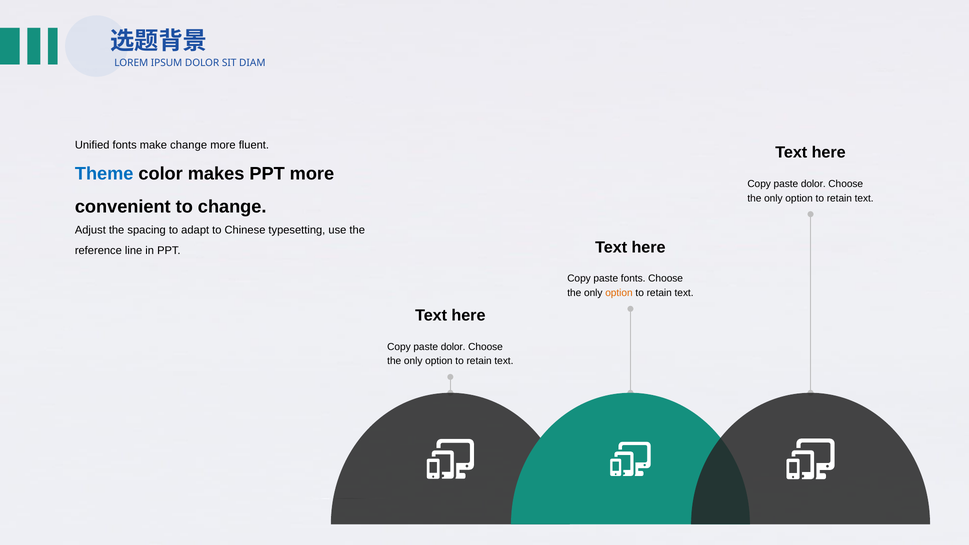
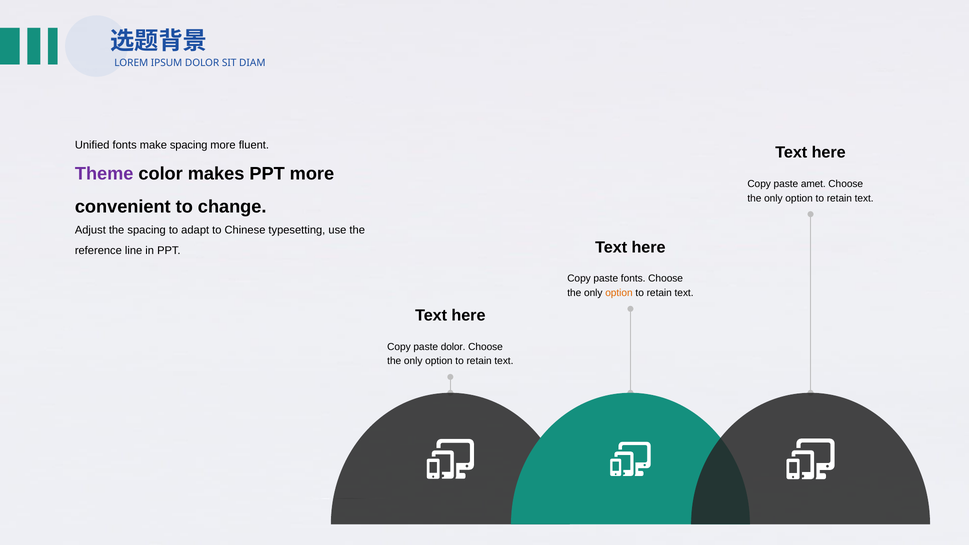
make change: change -> spacing
Theme colour: blue -> purple
dolor at (813, 184): dolor -> amet
